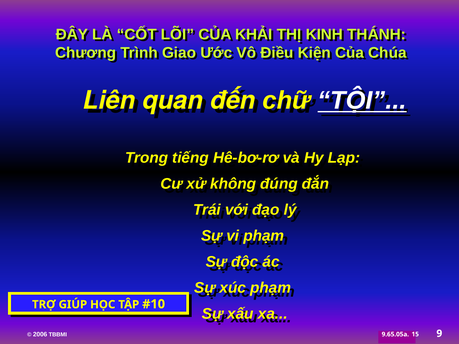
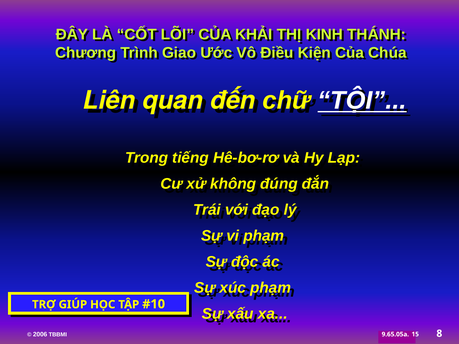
9: 9 -> 8
